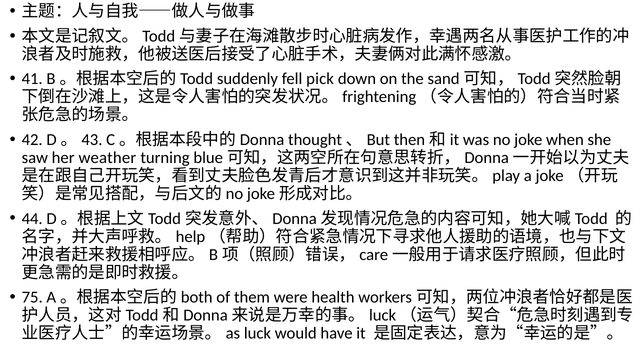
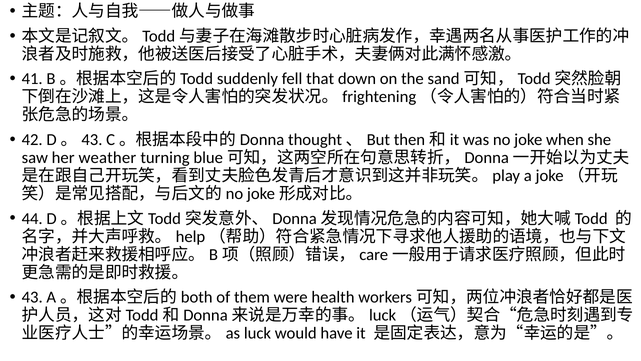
pick: pick -> that
75: 75 -> 43
